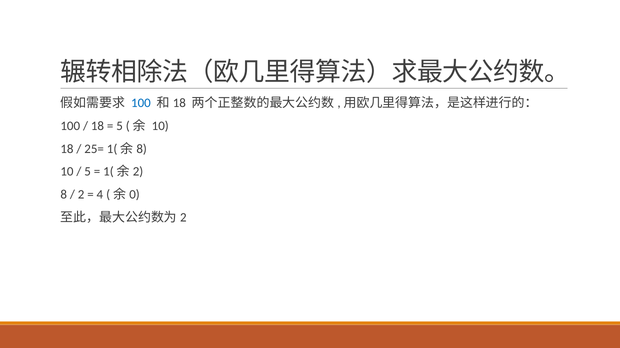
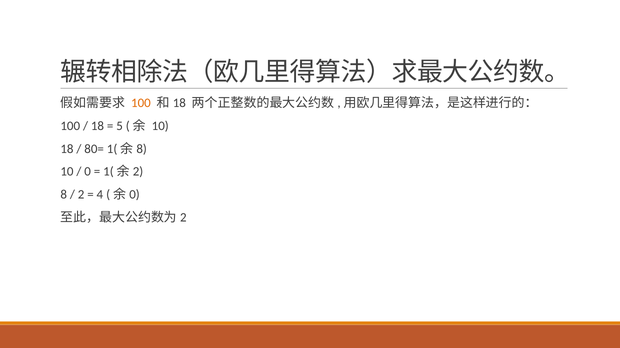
100 at (141, 103) colour: blue -> orange
25=: 25= -> 80=
5 at (88, 172): 5 -> 0
